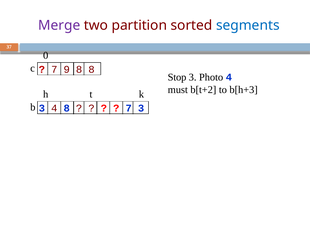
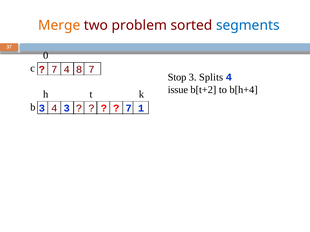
Merge colour: purple -> orange
partition: partition -> problem
7 9: 9 -> 4
8 8: 8 -> 7
Photo: Photo -> Splits
must: must -> issue
b[h+3: b[h+3 -> b[h+4
4 8: 8 -> 3
7 3: 3 -> 1
